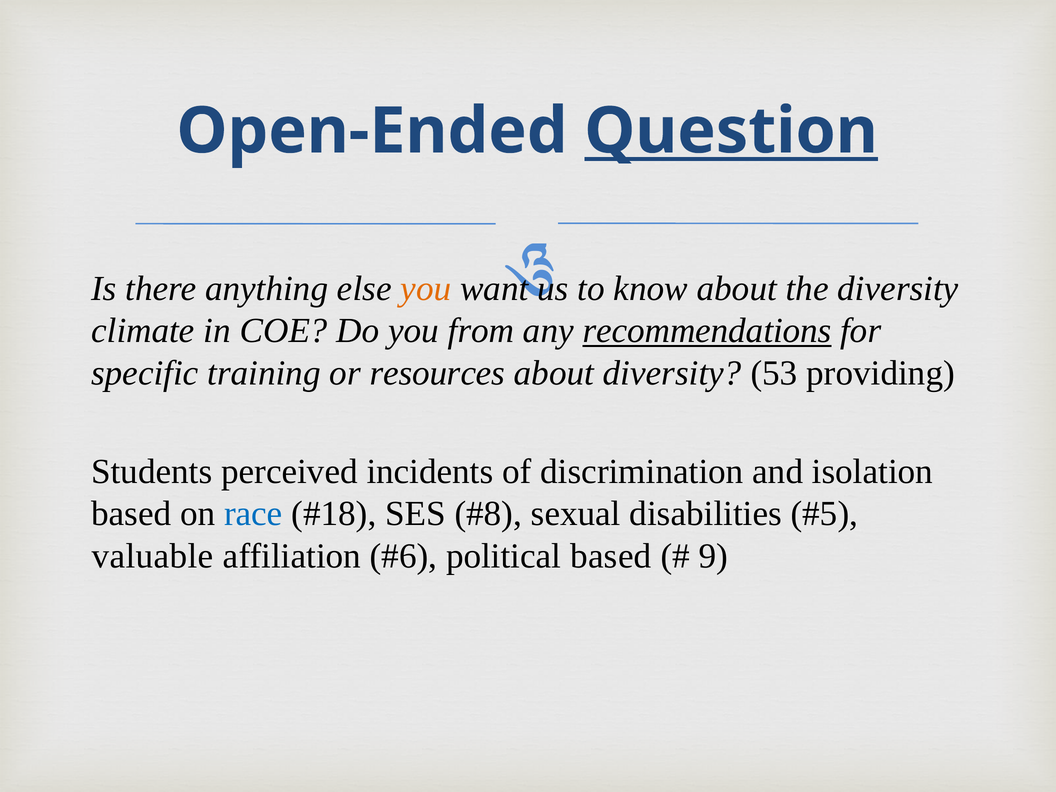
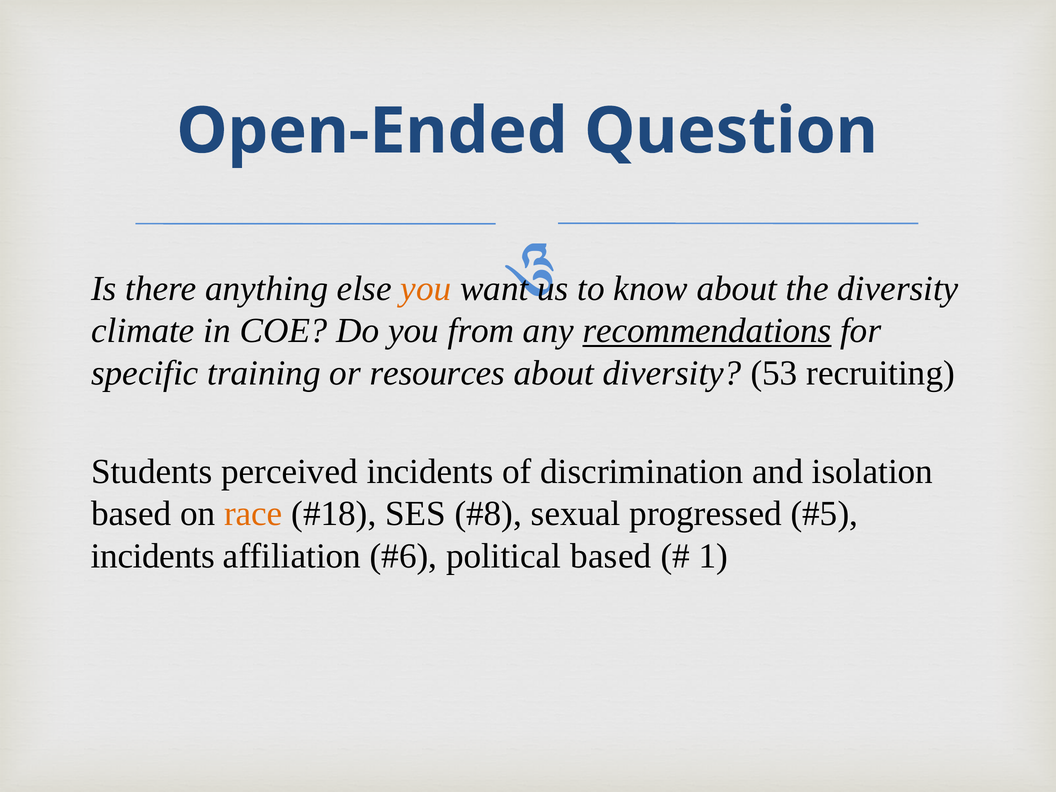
Question underline: present -> none
providing: providing -> recruiting
race colour: blue -> orange
disabilities: disabilities -> progressed
valuable at (153, 556): valuable -> incidents
9: 9 -> 1
